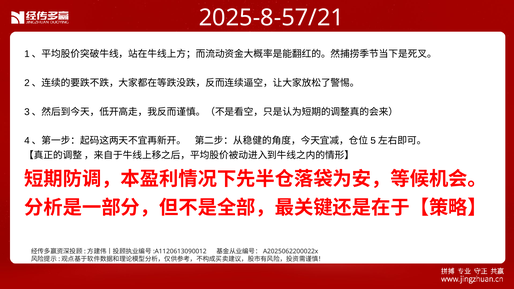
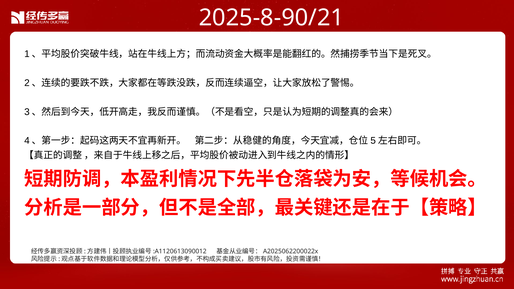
2025-8-57/21: 2025-8-57/21 -> 2025-8-90/21
